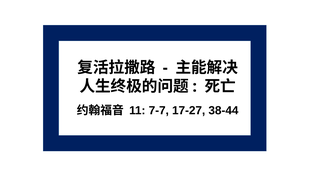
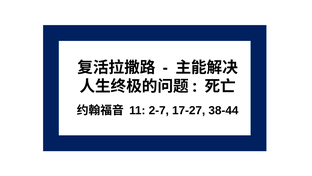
7-7: 7-7 -> 2-7
